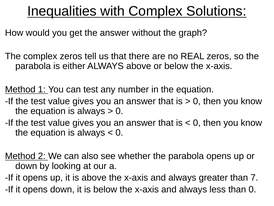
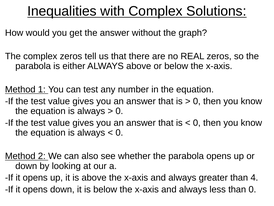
7: 7 -> 4
